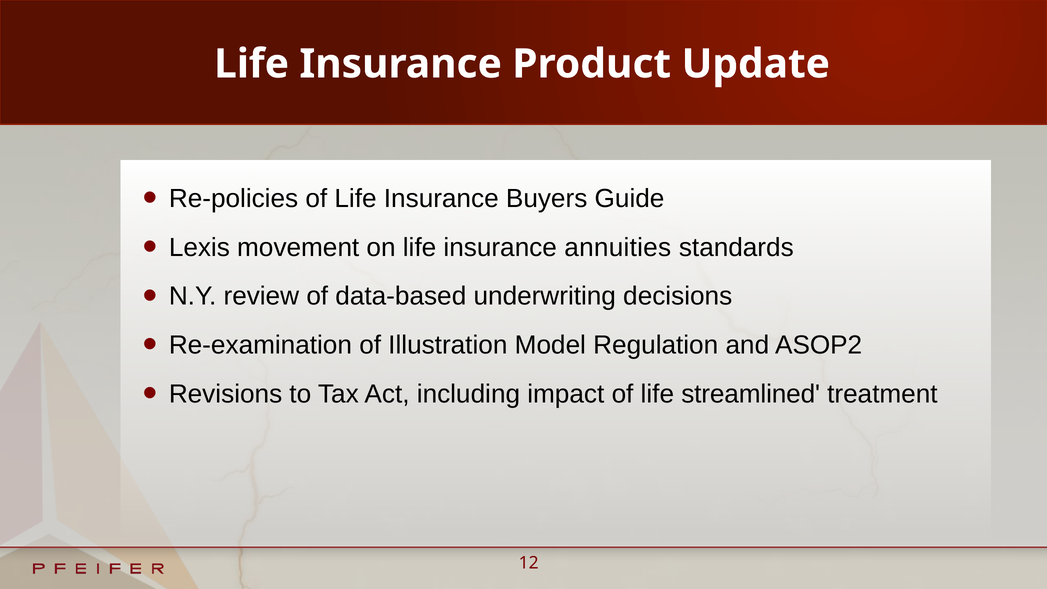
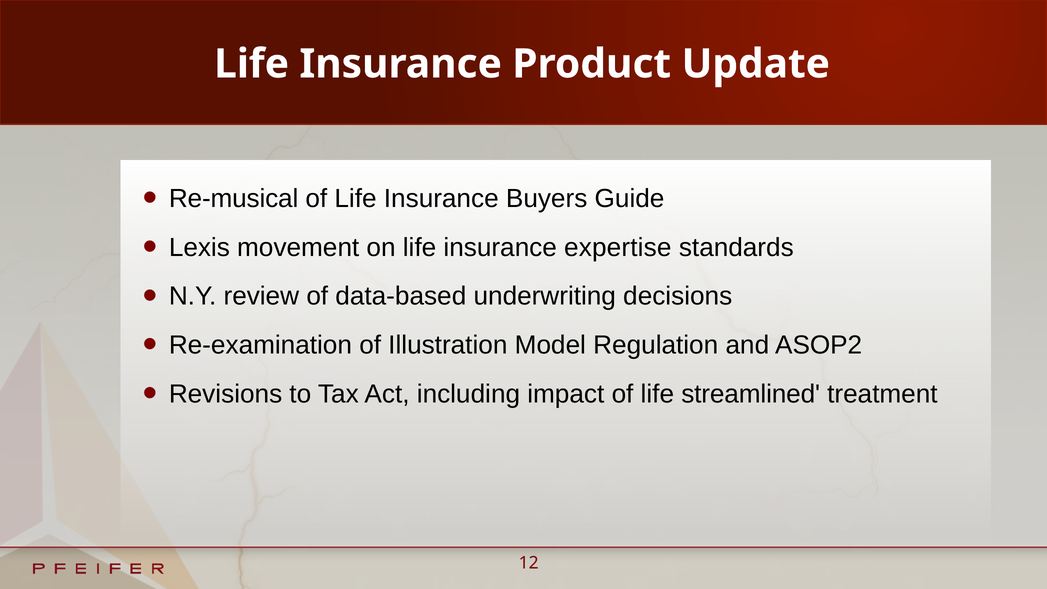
Re-policies: Re-policies -> Re-musical
annuities: annuities -> expertise
